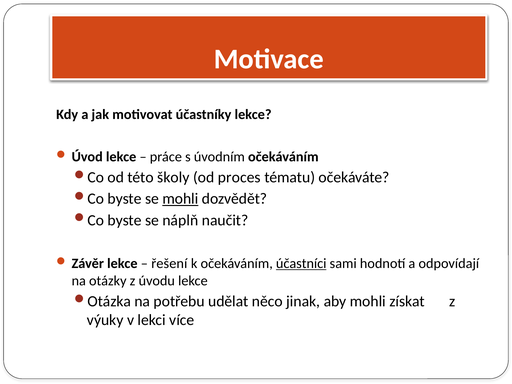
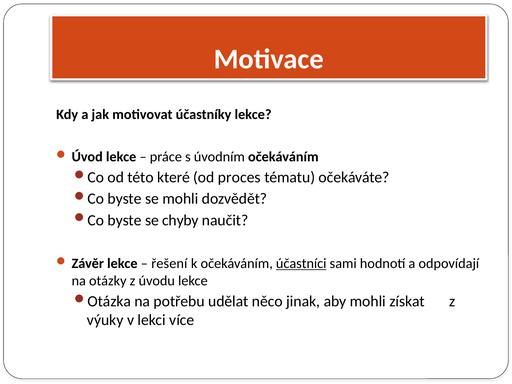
školy: školy -> které
mohli at (180, 199) underline: present -> none
náplň: náplň -> chyby
